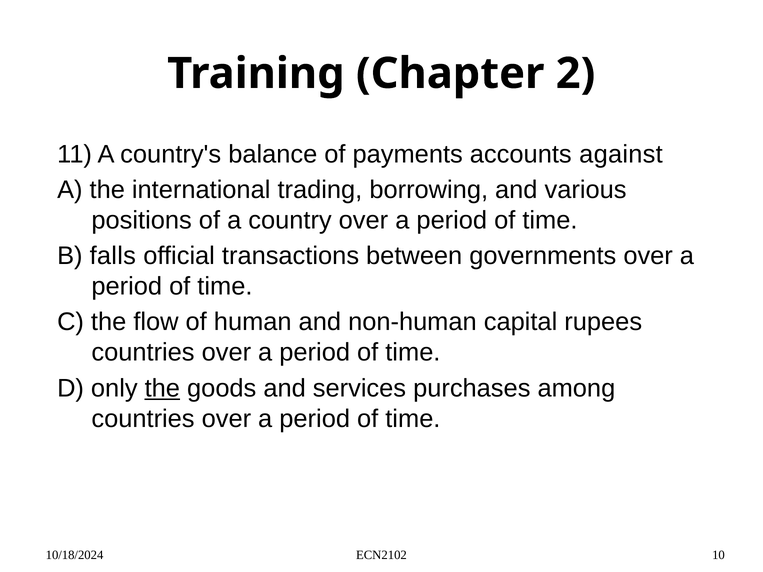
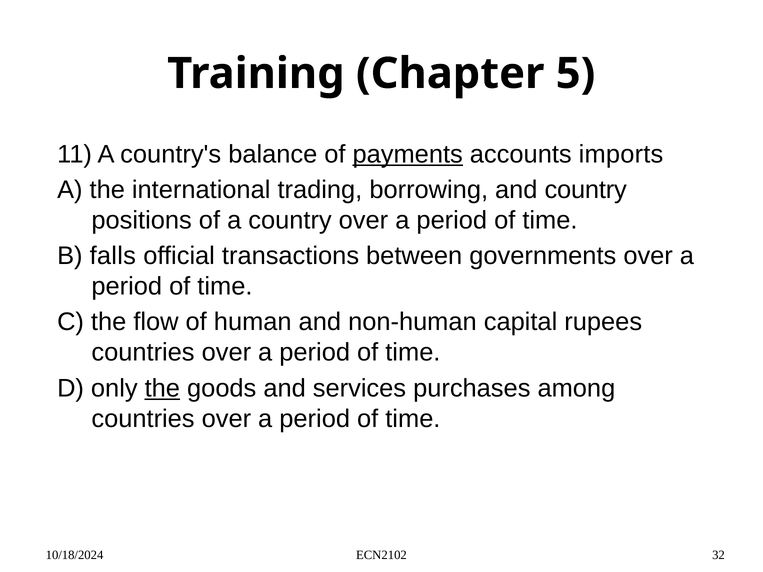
2: 2 -> 5
payments underline: none -> present
against: against -> imports
and various: various -> country
10: 10 -> 32
